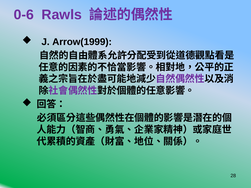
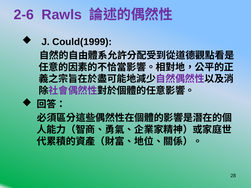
0-6: 0-6 -> 2-6
Arrow(1999: Arrow(1999 -> Could(1999
